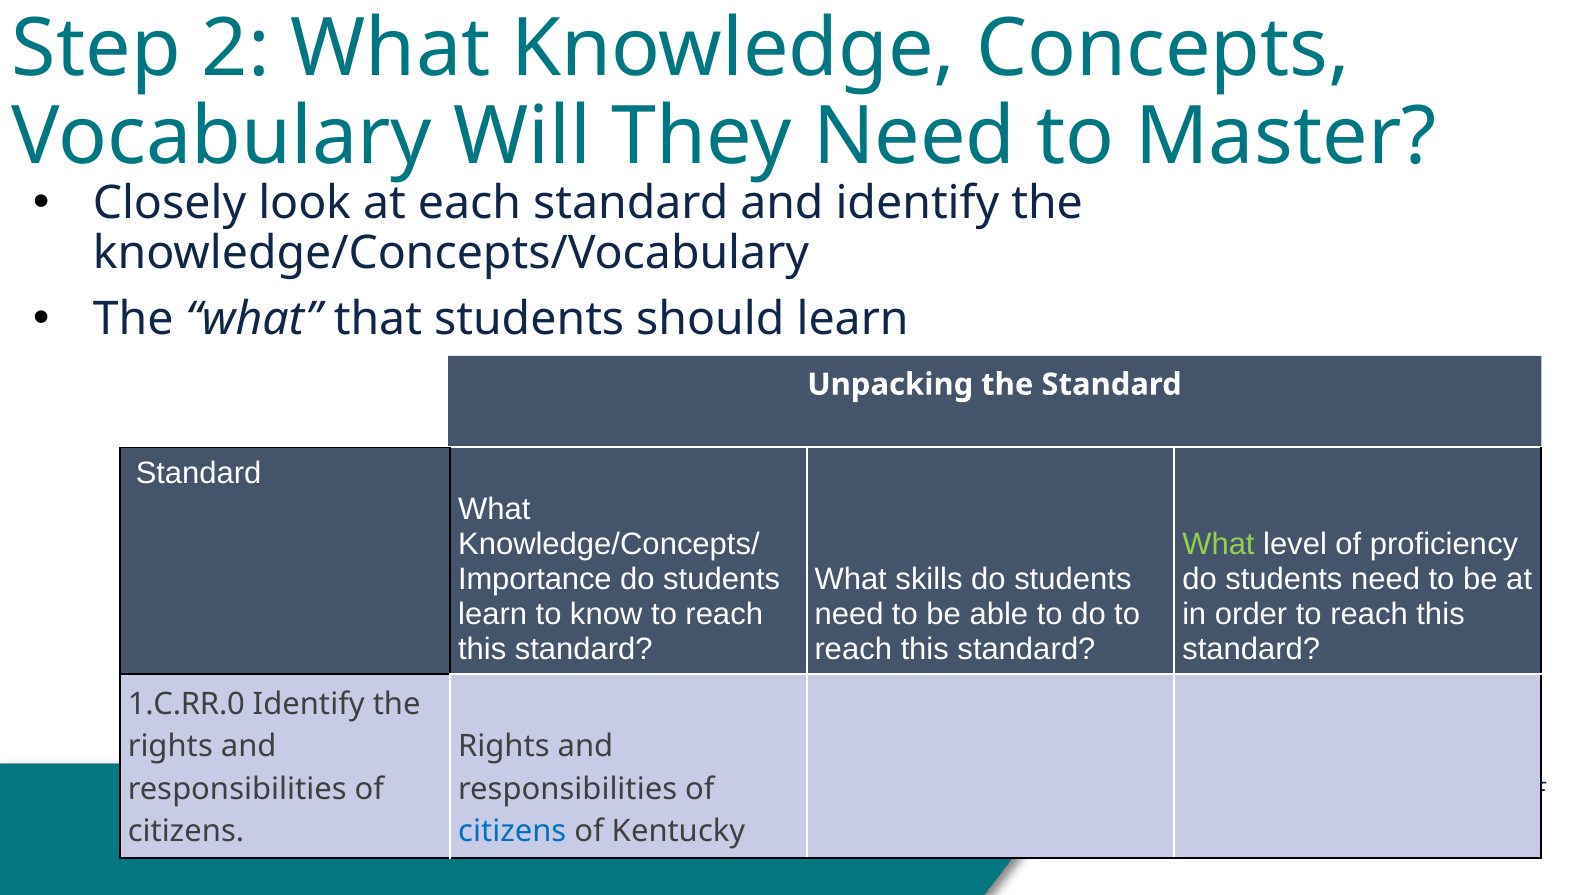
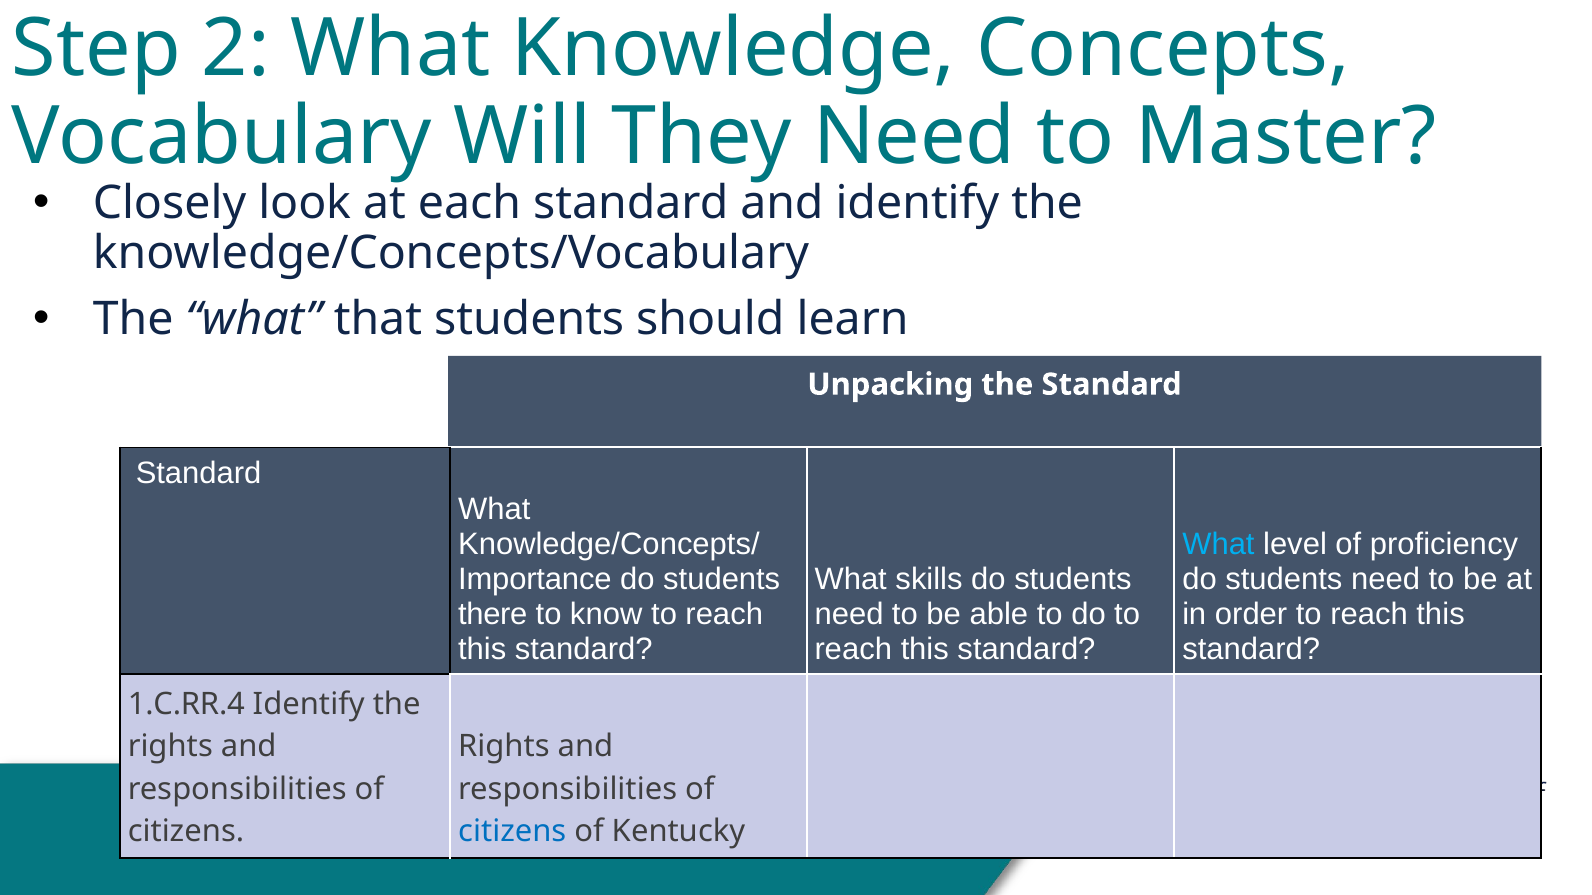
What at (1218, 545) colour: light green -> light blue
learn at (493, 614): learn -> there
1.C.RR.0: 1.C.RR.0 -> 1.C.RR.4
